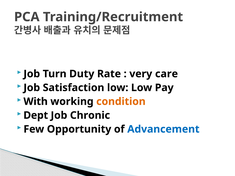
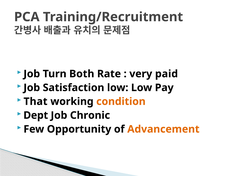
Duty: Duty -> Both
care: care -> paid
With: With -> That
Advancement colour: blue -> orange
